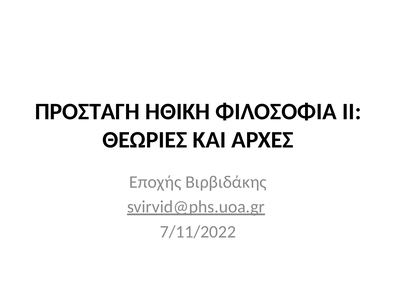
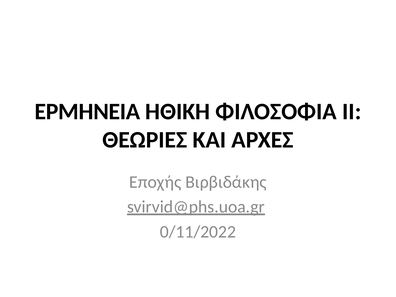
ΠΡΟΣΤΑΓΗ: ΠΡΟΣΤΑΓΗ -> ΕΡΜΗΝΕΙΑ
7/11/2022: 7/11/2022 -> 0/11/2022
